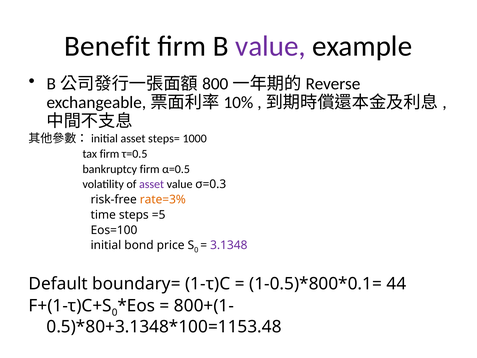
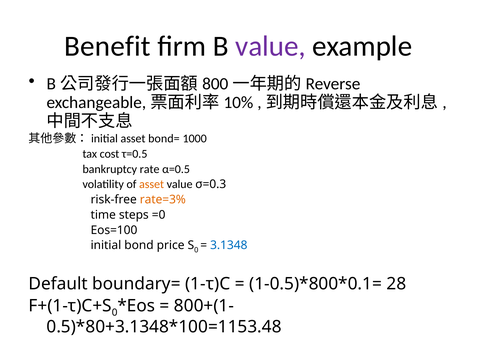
steps=: steps= -> bond=
tax firm: firm -> cost
bankruptcy firm: firm -> rate
asset at (152, 184) colour: purple -> orange
=5: =5 -> =0
3.1348 colour: purple -> blue
44: 44 -> 28
